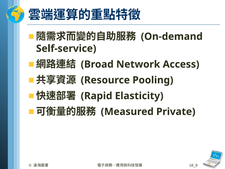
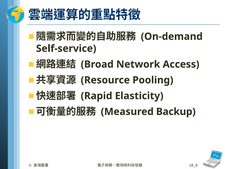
Private: Private -> Backup
